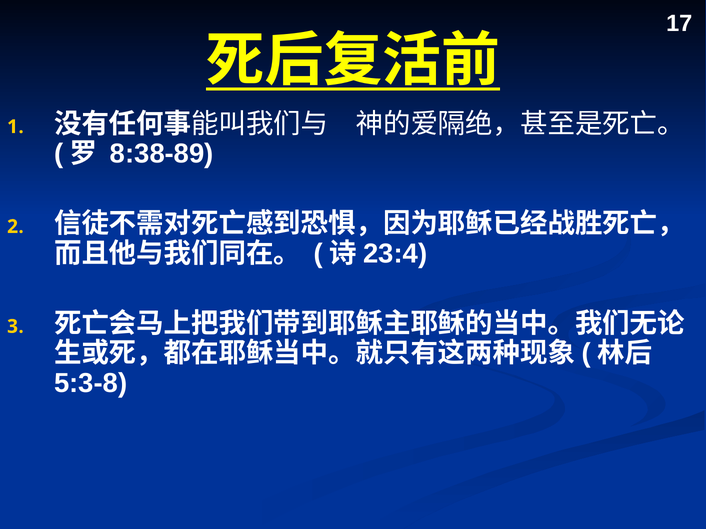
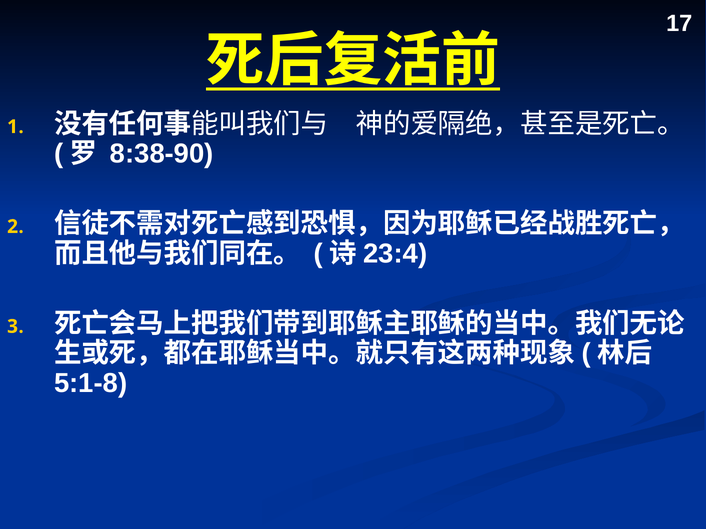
8:38-89: 8:38-89 -> 8:38-90
5:3-8: 5:3-8 -> 5:1-8
